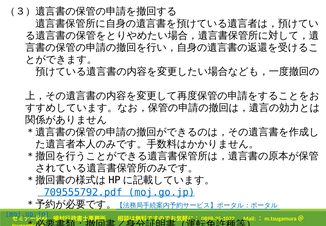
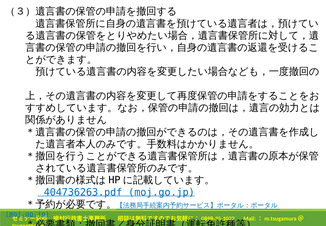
709555792.pdf: 709555792.pdf -> 404736263.pdf
